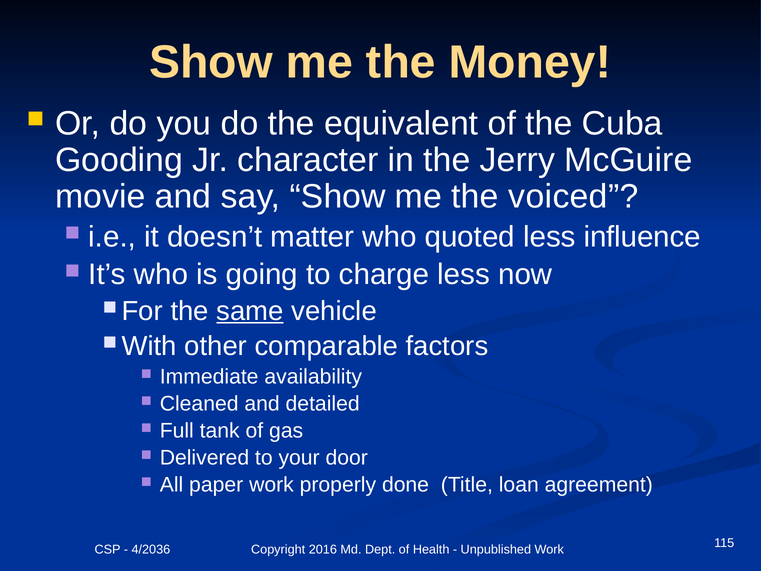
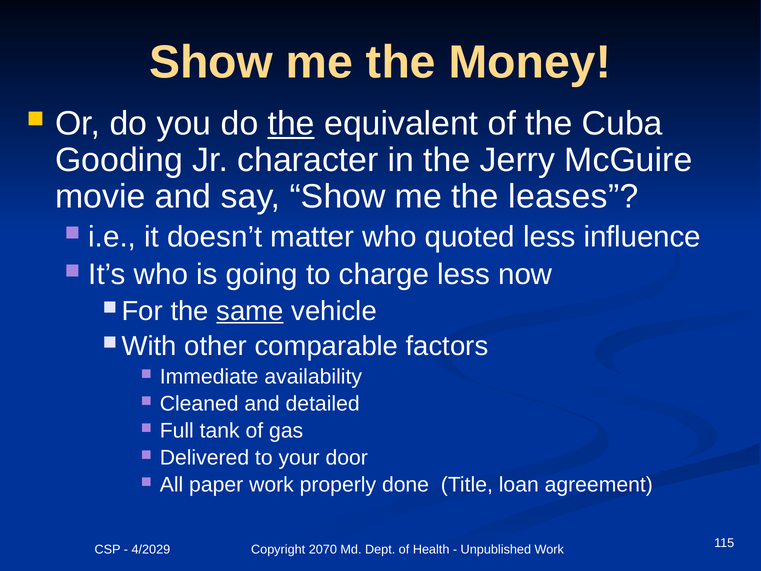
the at (291, 123) underline: none -> present
voiced: voiced -> leases
4/2036: 4/2036 -> 4/2029
2016: 2016 -> 2070
